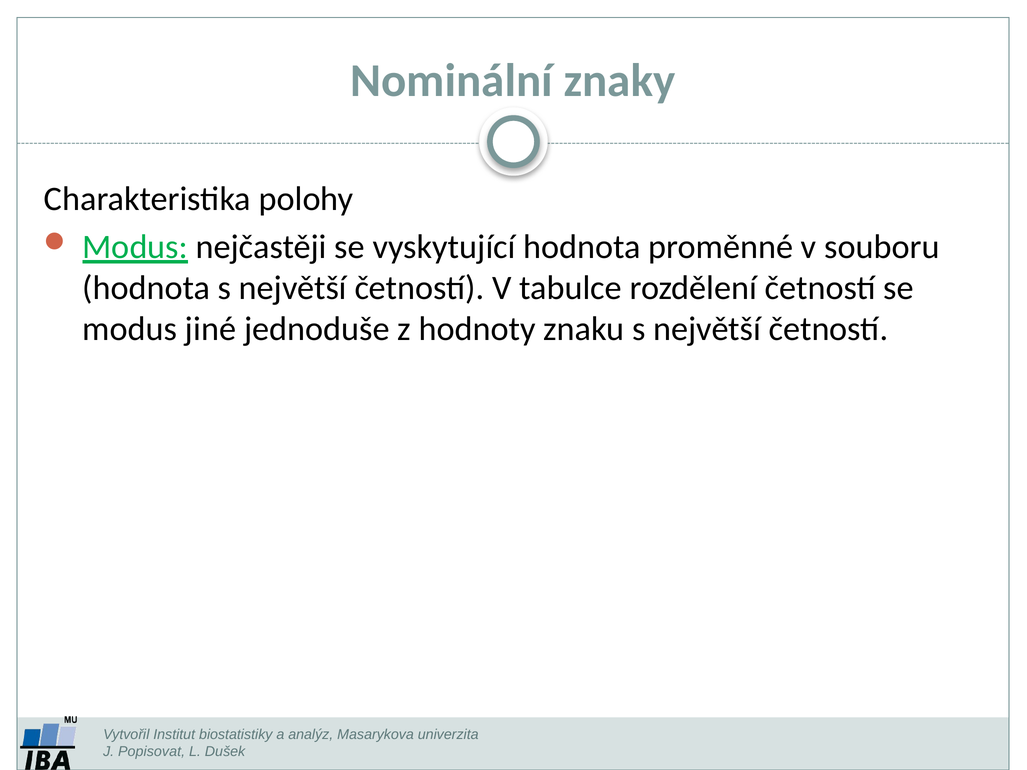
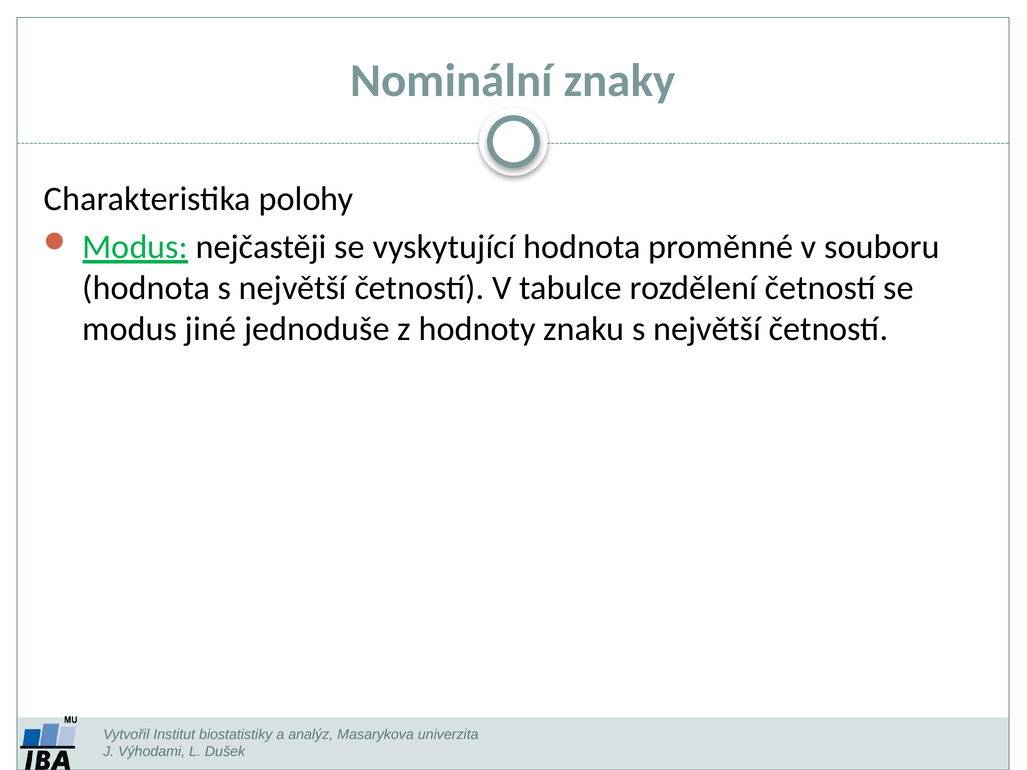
Popisovat: Popisovat -> Výhodami
